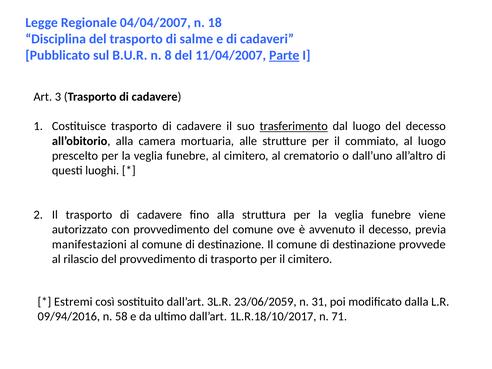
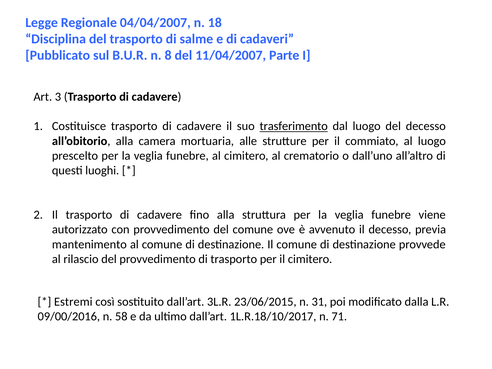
Parte underline: present -> none
manifestazioni: manifestazioni -> mantenimento
23/06/2059: 23/06/2059 -> 23/06/2015
09/94/2016: 09/94/2016 -> 09/00/2016
